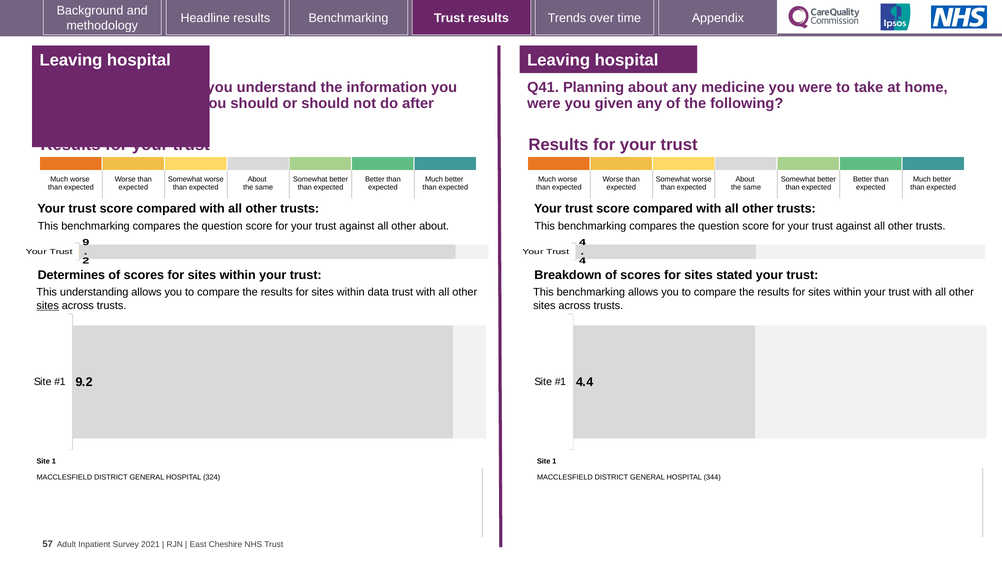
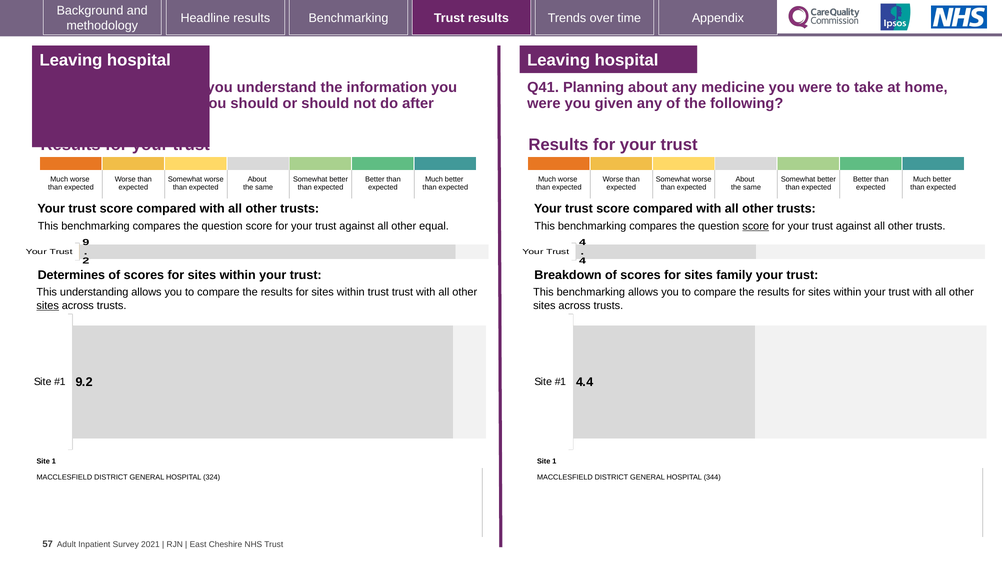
other about: about -> equal
score at (756, 226) underline: none -> present
stated: stated -> family
within data: data -> trust
